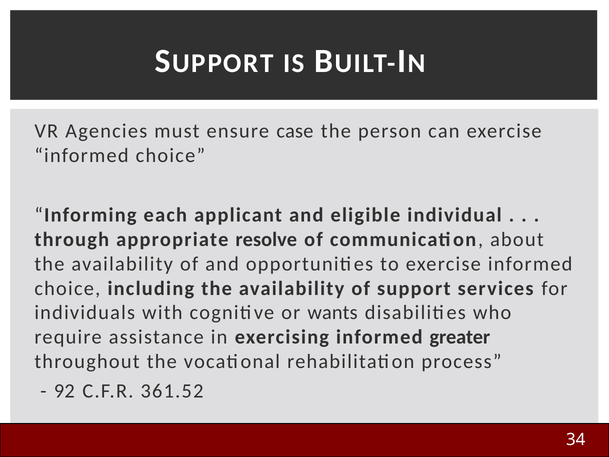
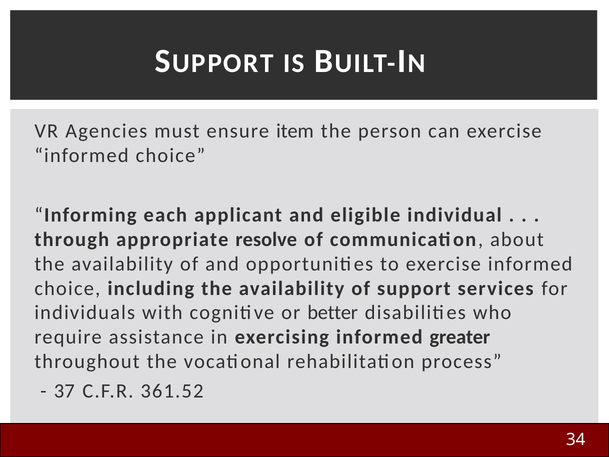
case: case -> item
wants: wants -> better
92: 92 -> 37
